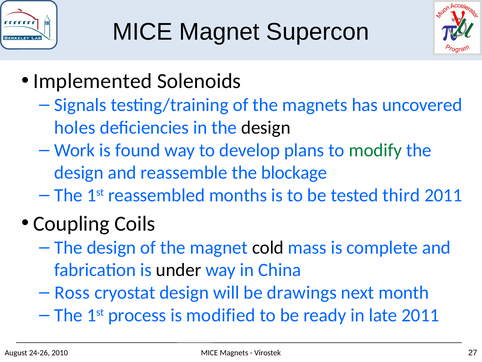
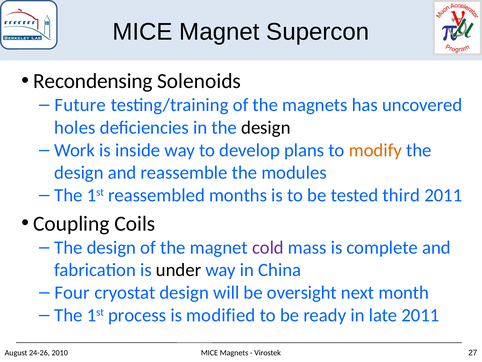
Implemented: Implemented -> Recondensing
Signals: Signals -> Future
found: found -> inside
modify colour: green -> orange
blockage: blockage -> modules
cold colour: black -> purple
Ross: Ross -> Four
drawings: drawings -> oversight
